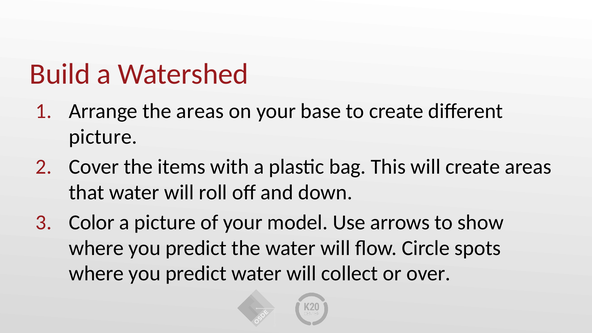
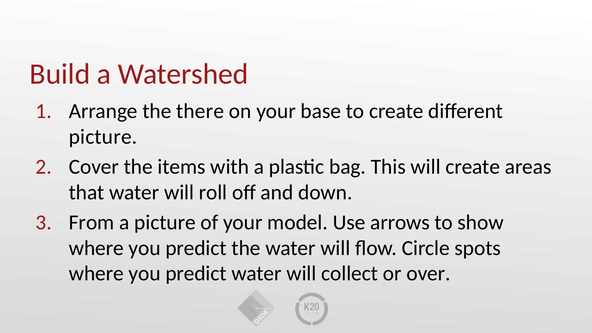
the areas: areas -> there
Color: Color -> From
